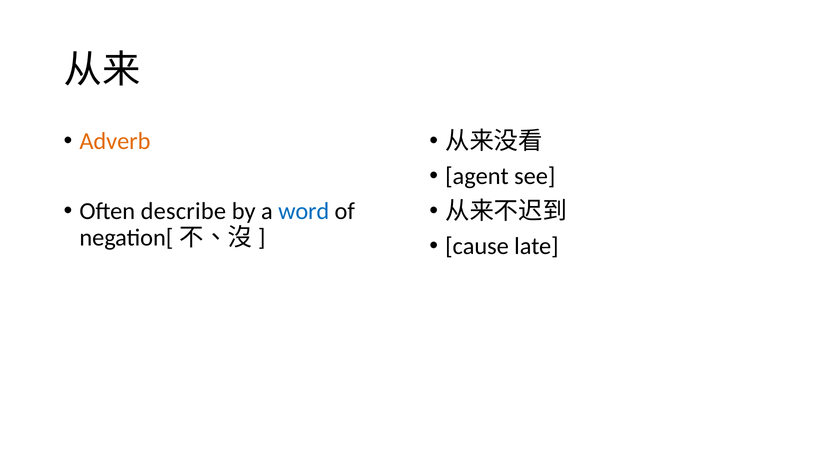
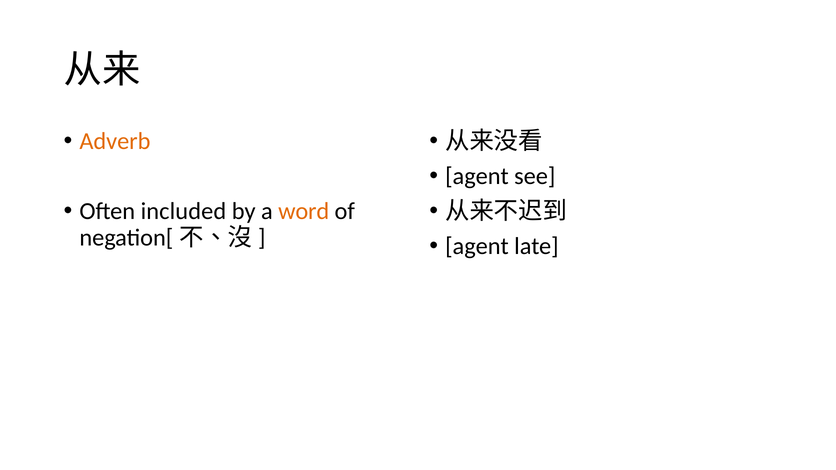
describe: describe -> included
word colour: blue -> orange
cause at (477, 247): cause -> agent
